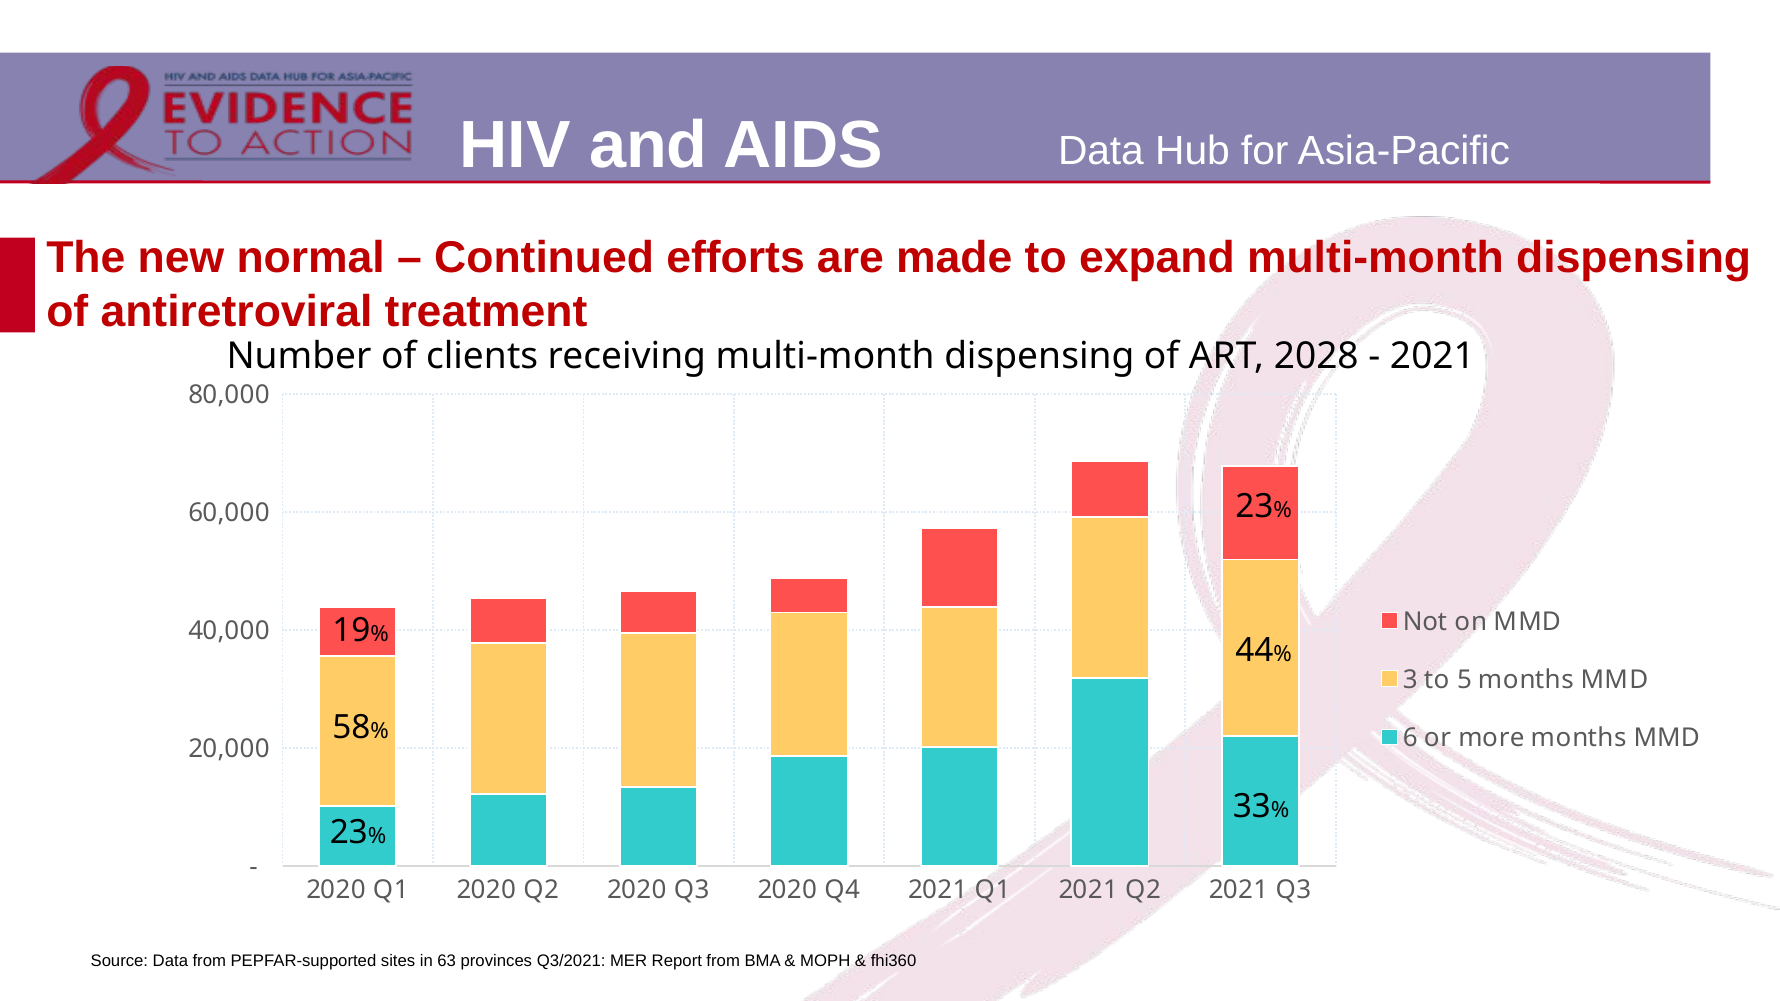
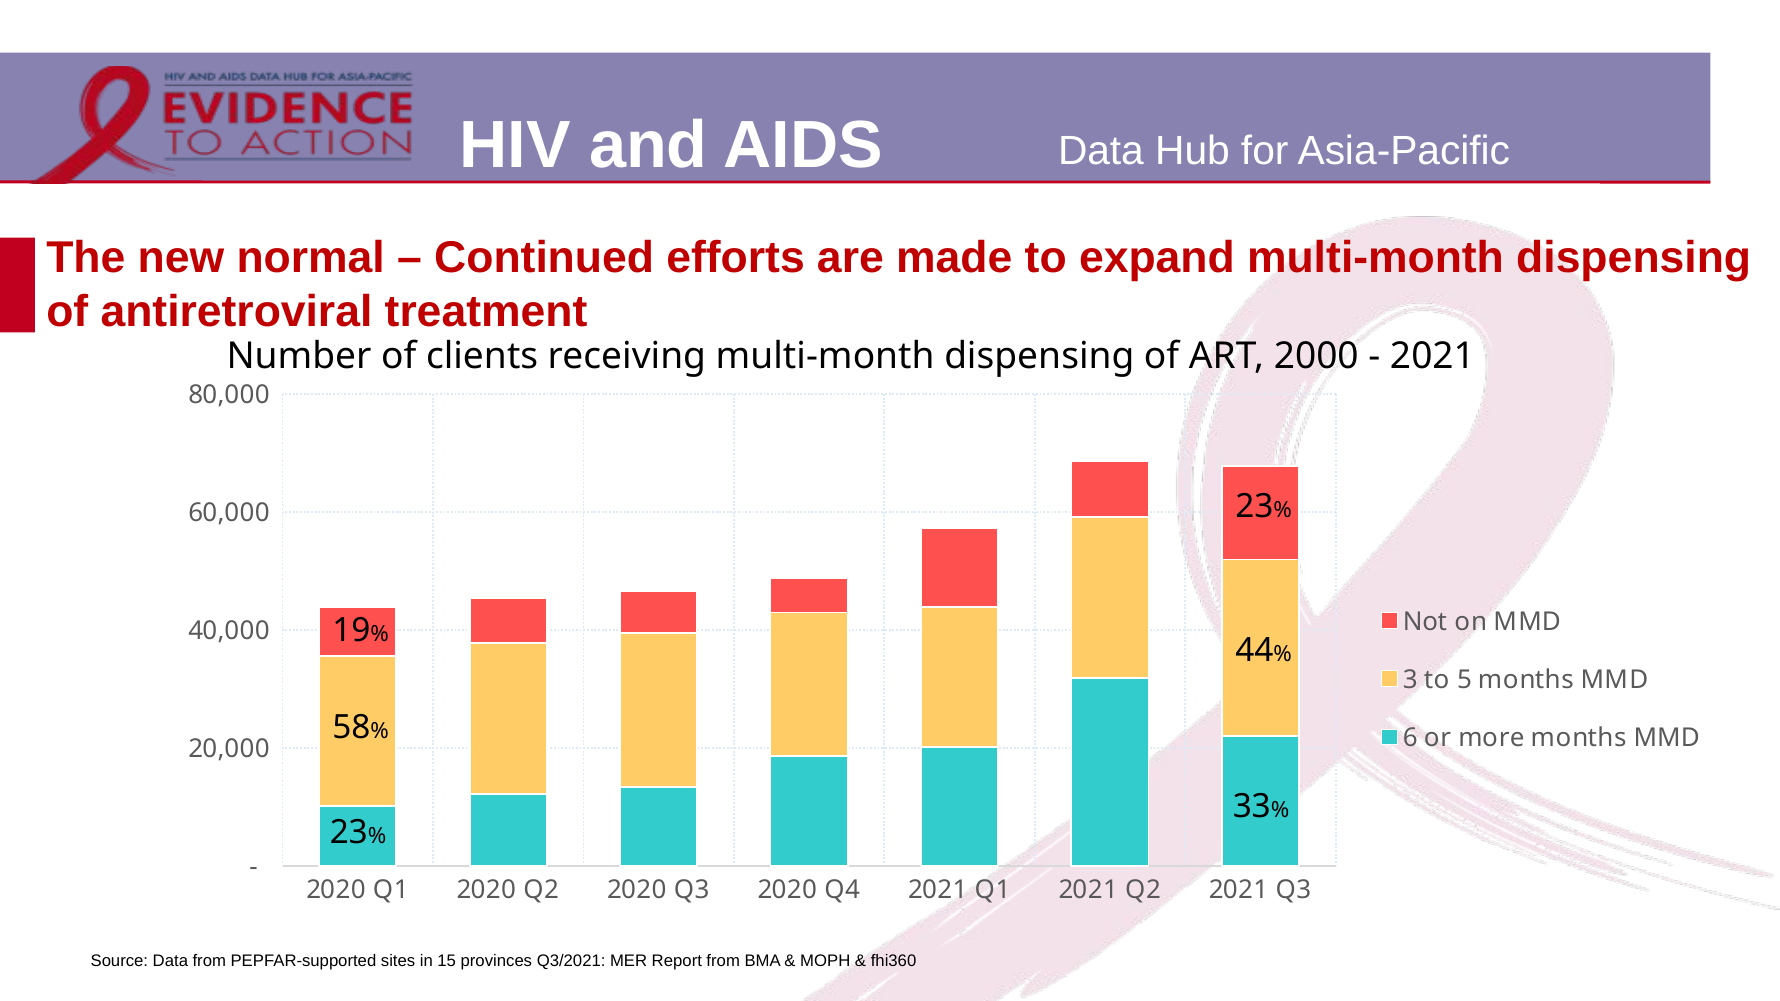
2028: 2028 -> 2000
63: 63 -> 15
